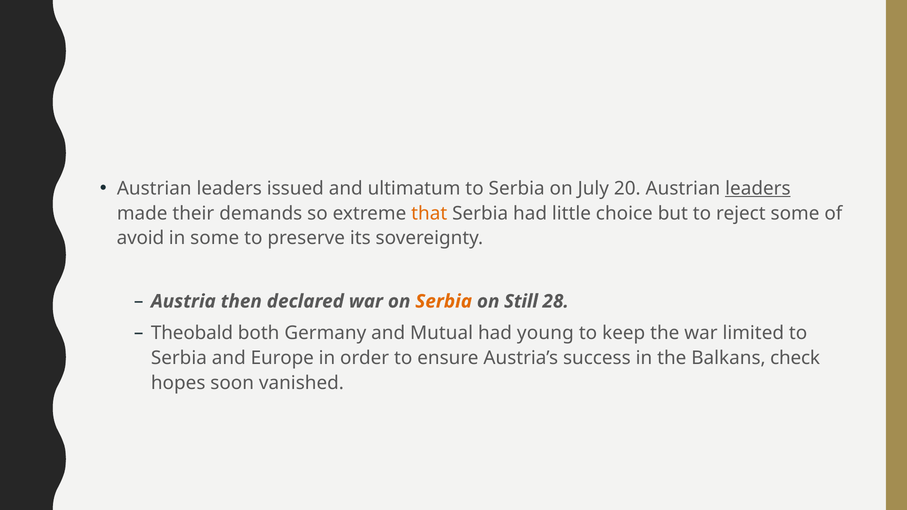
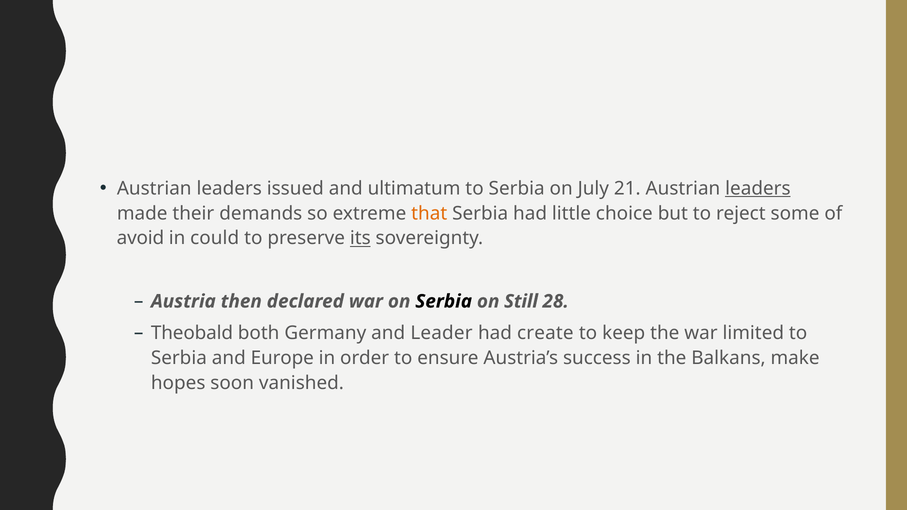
20: 20 -> 21
in some: some -> could
its underline: none -> present
Serbia at (444, 301) colour: orange -> black
Mutual: Mutual -> Leader
young: young -> create
check: check -> make
